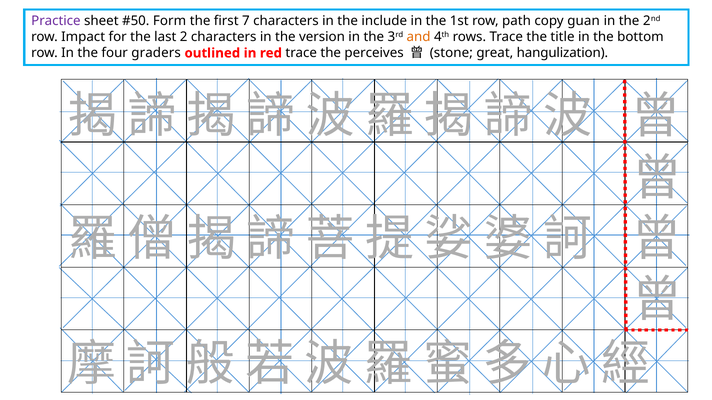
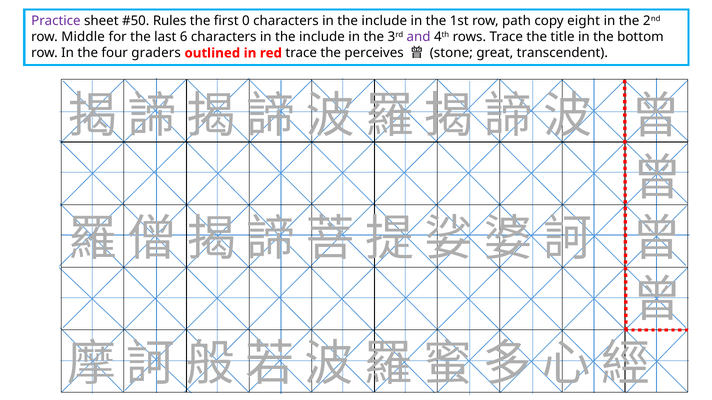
Form: Form -> Rules
7: 7 -> 0
guan: guan -> eight
Impact: Impact -> Middle
2: 2 -> 6
version at (322, 37): version -> include
and colour: orange -> purple
hangulization: hangulization -> transcendent
